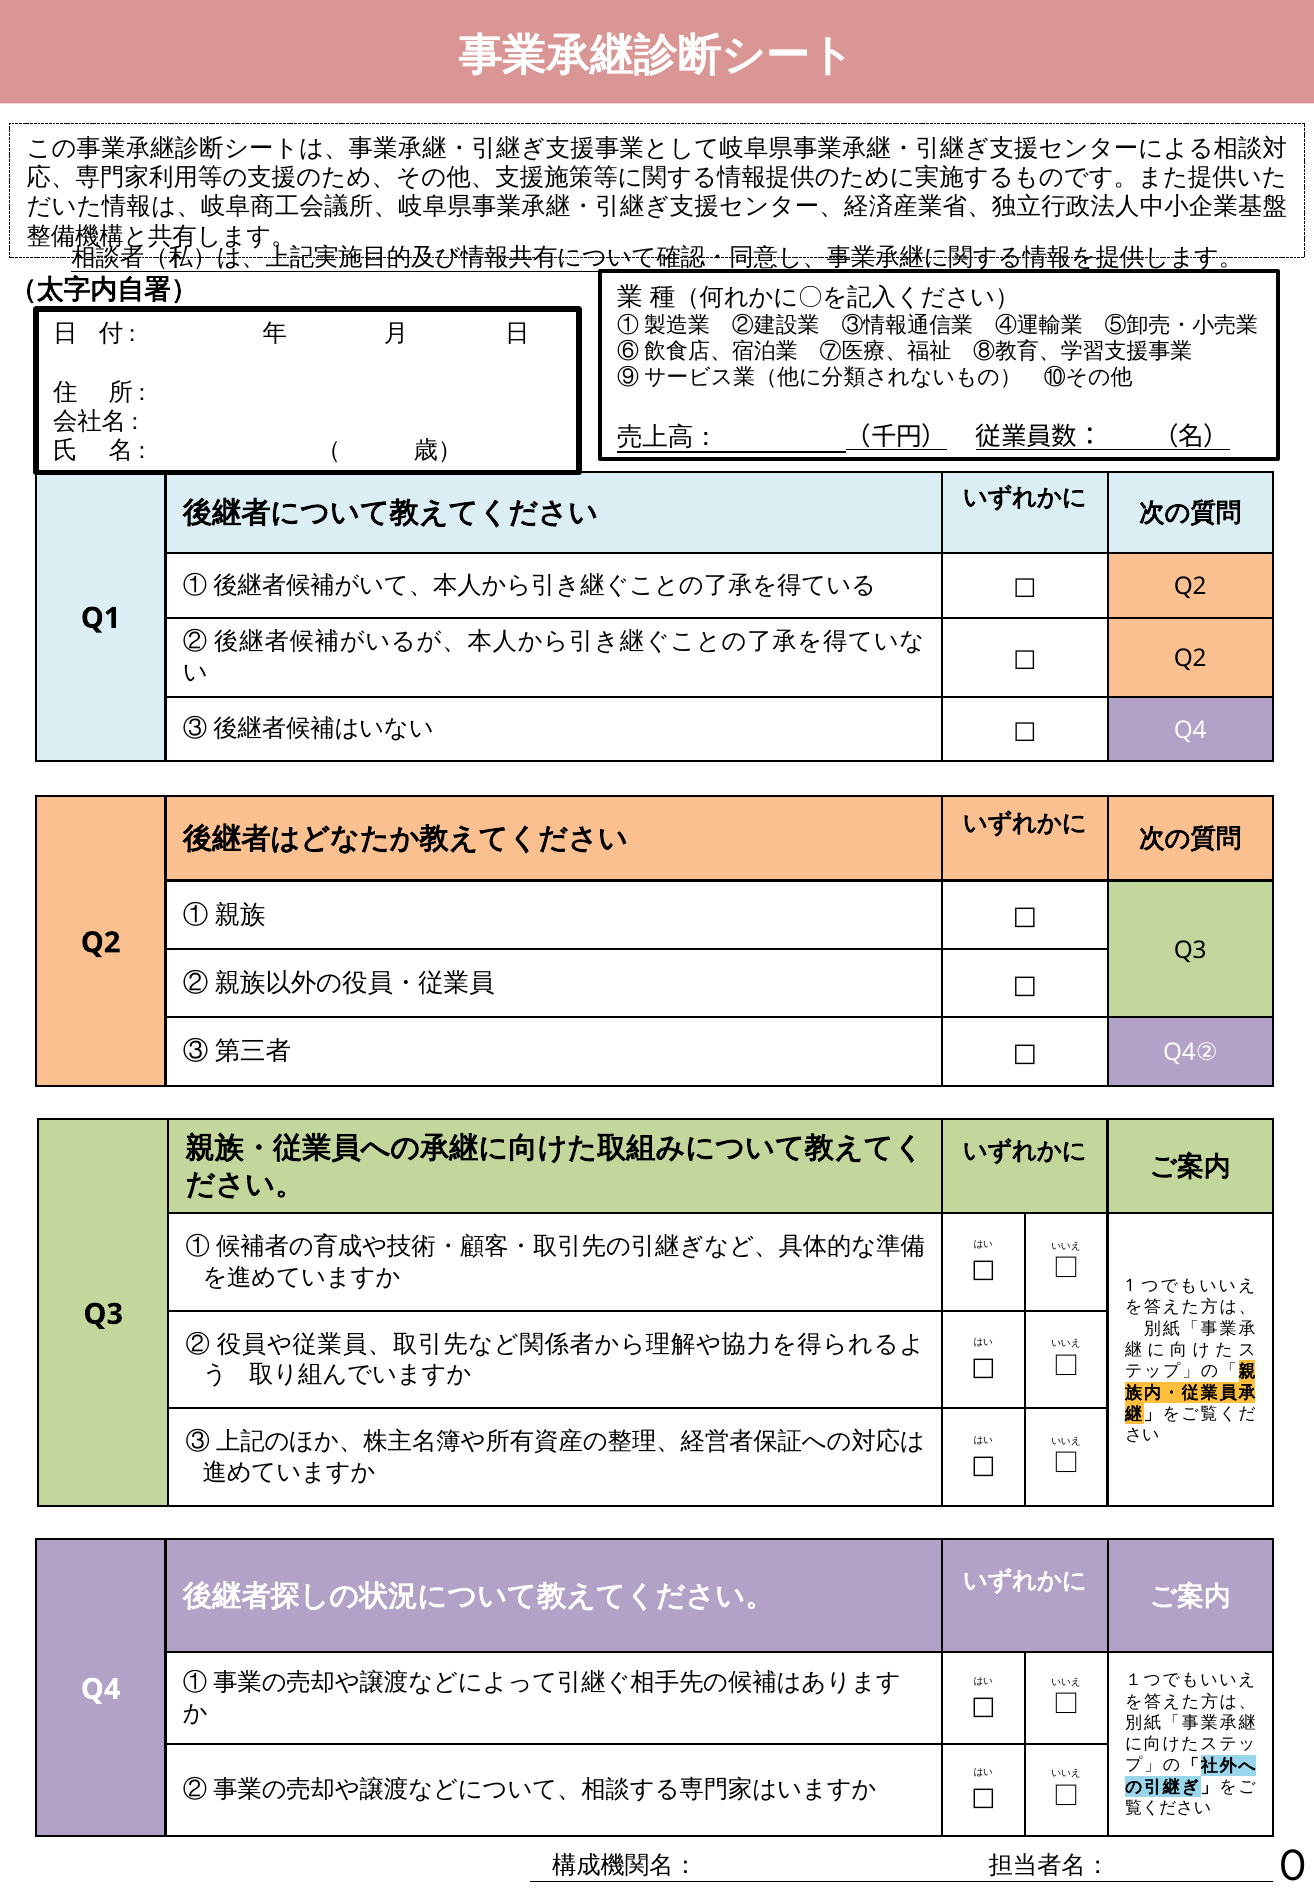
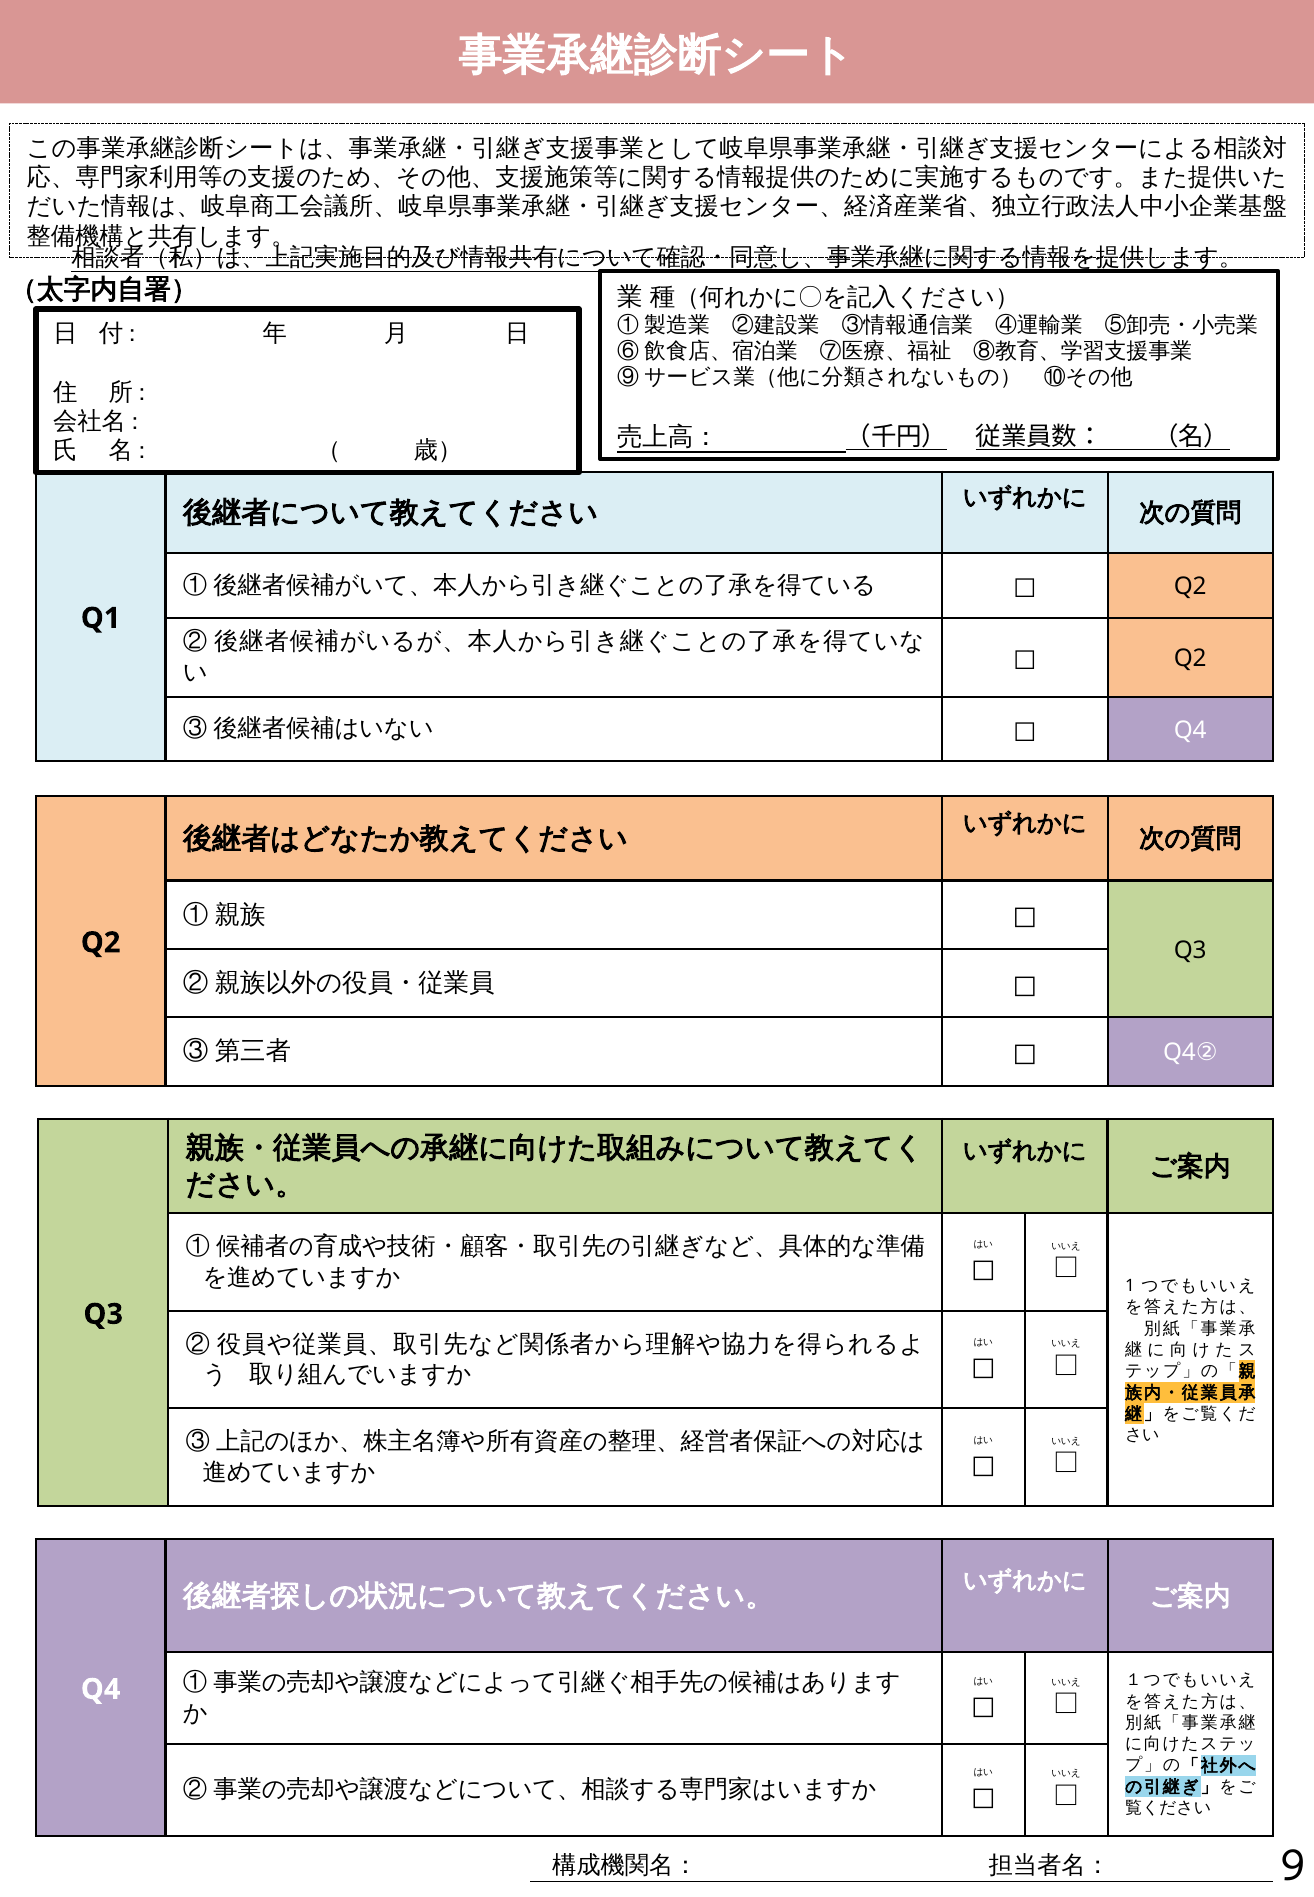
0: 0 -> 9
